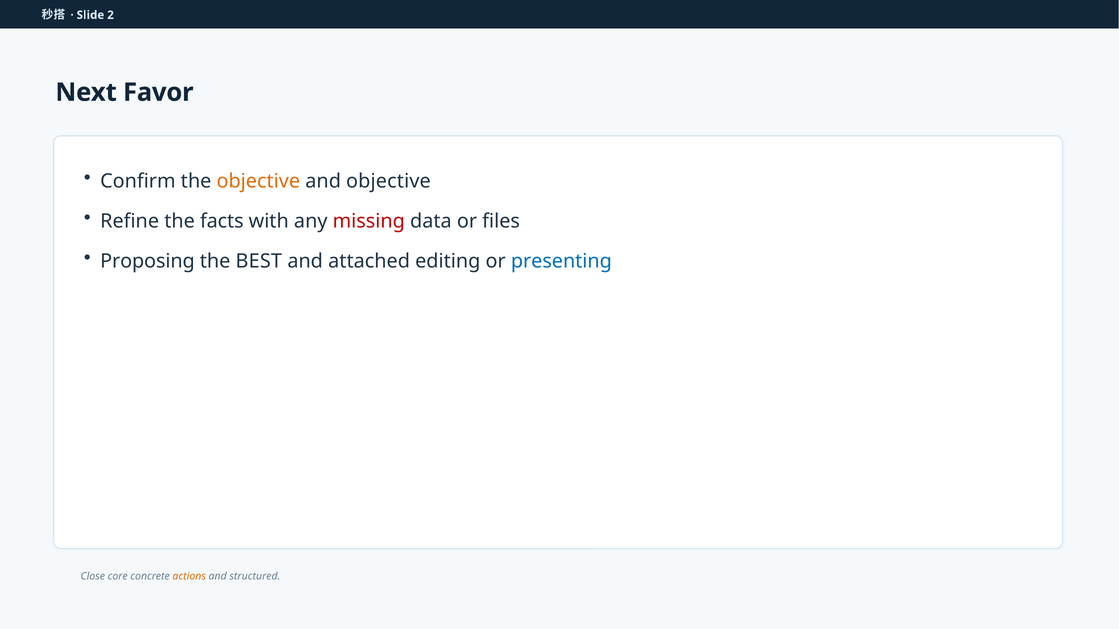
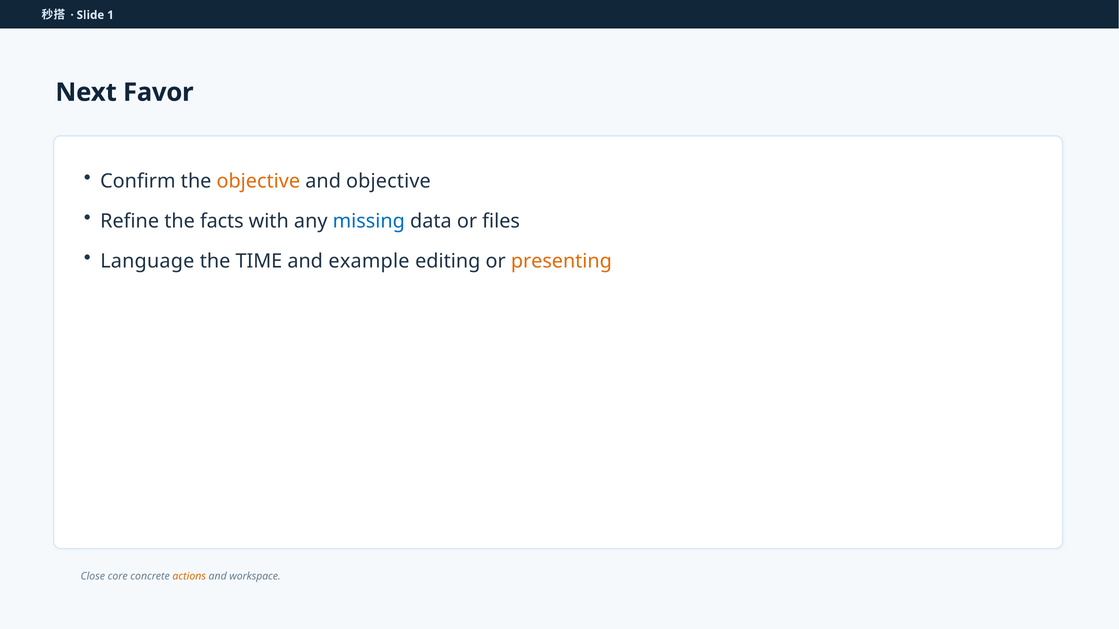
2: 2 -> 1
missing colour: red -> blue
Proposing: Proposing -> Language
BEST: BEST -> TIME
attached: attached -> example
presenting colour: blue -> orange
structured: structured -> workspace
